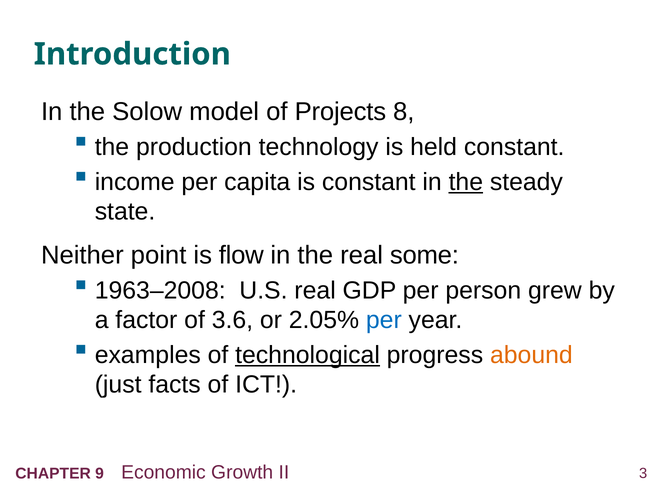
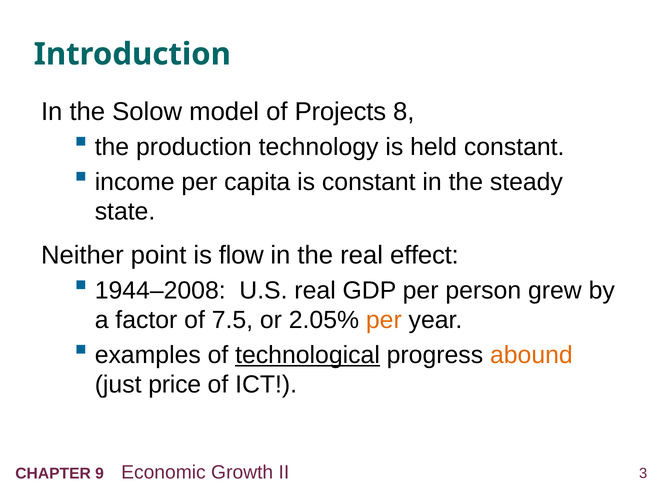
the at (466, 182) underline: present -> none
some: some -> effect
1963–2008: 1963–2008 -> 1944–2008
3.6: 3.6 -> 7.5
per at (384, 320) colour: blue -> orange
facts: facts -> price
